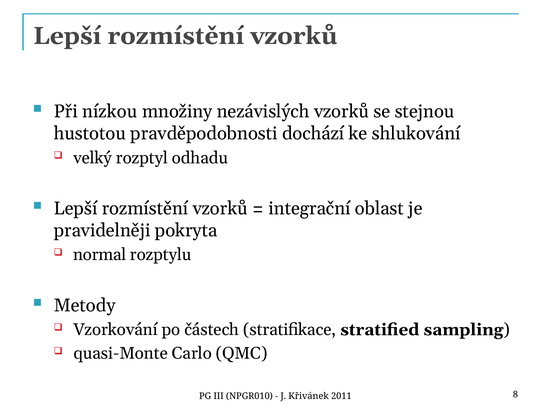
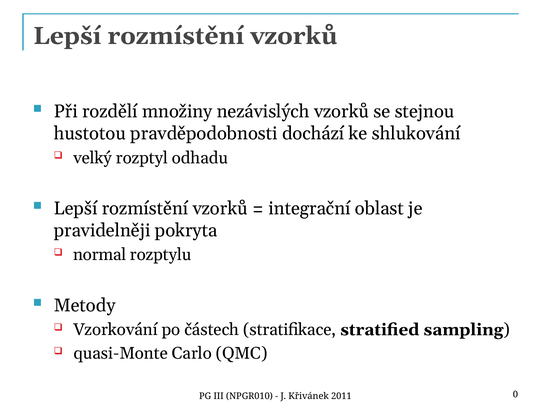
nízkou: nízkou -> rozdělí
8: 8 -> 0
